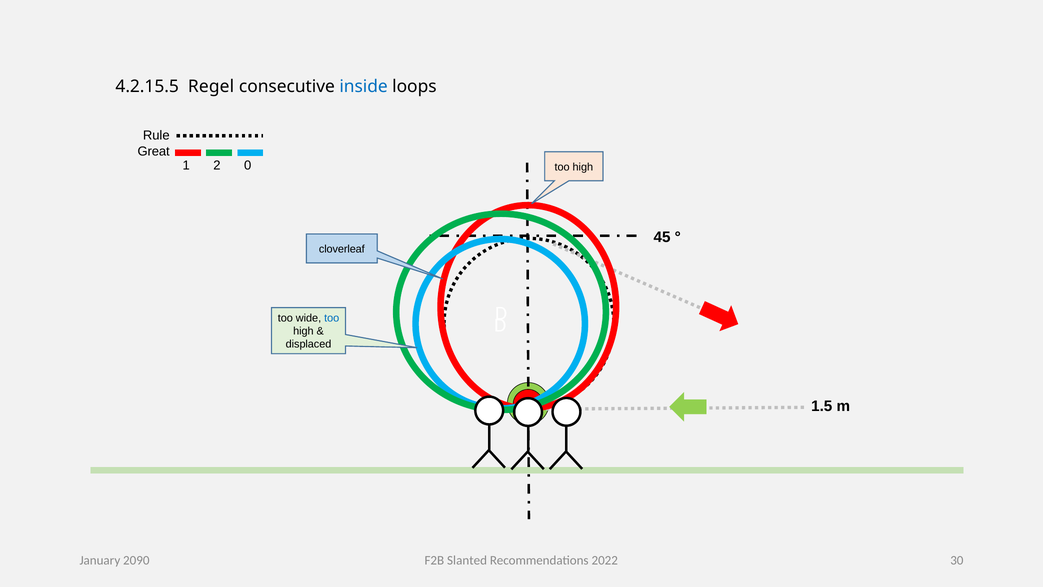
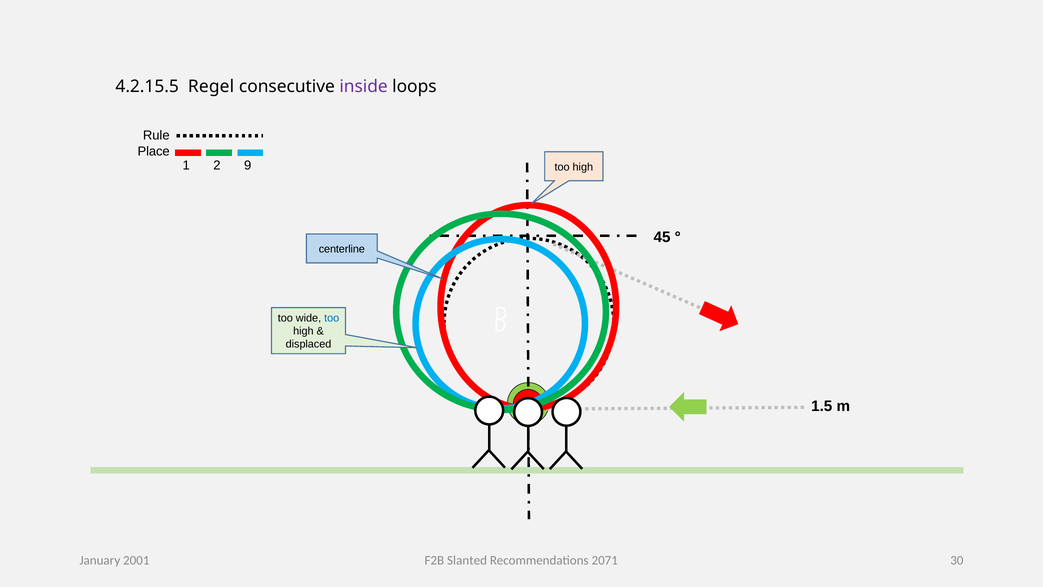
inside colour: blue -> purple
Great: Great -> Place
0: 0 -> 9
cloverleaf: cloverleaf -> centerline
2022: 2022 -> 2071
2090: 2090 -> 2001
